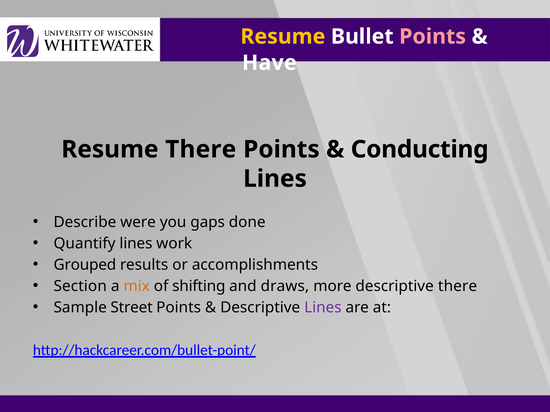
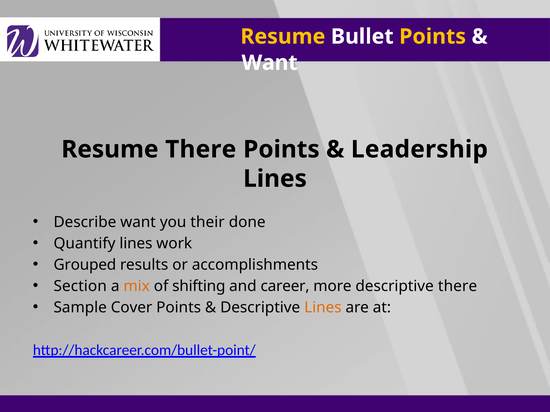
Points at (433, 37) colour: pink -> yellow
Have at (269, 63): Have -> Want
Conducting: Conducting -> Leadership
Describe were: were -> want
gaps: gaps -> their
draws: draws -> career
Street: Street -> Cover
Lines at (323, 308) colour: purple -> orange
